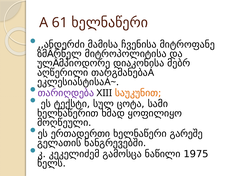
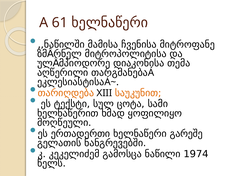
,,ანდერძი: ,,ანდერძი -> ,,ნაწილში
მებრ: მებრ -> თემა
თარიღდება colour: purple -> orange
1975: 1975 -> 1974
